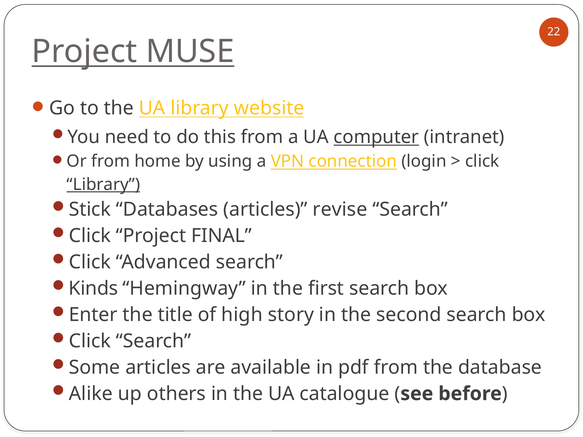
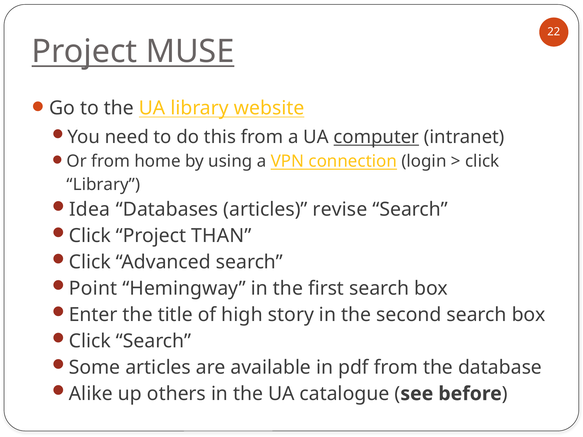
Library at (103, 185) underline: present -> none
Stick: Stick -> Idea
FINAL: FINAL -> THAN
Kinds: Kinds -> Point
